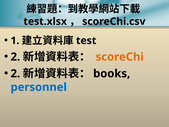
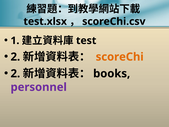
personnel colour: blue -> purple
